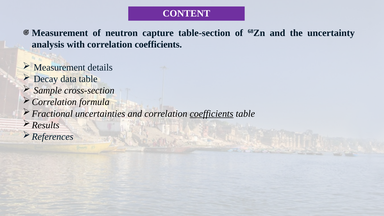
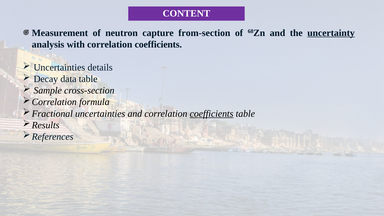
table-section: table-section -> from-section
uncertainty underline: none -> present
Measurement at (59, 68): Measurement -> Uncertainties
